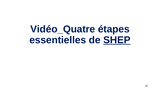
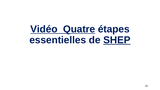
Vidéo_Quatre underline: none -> present
